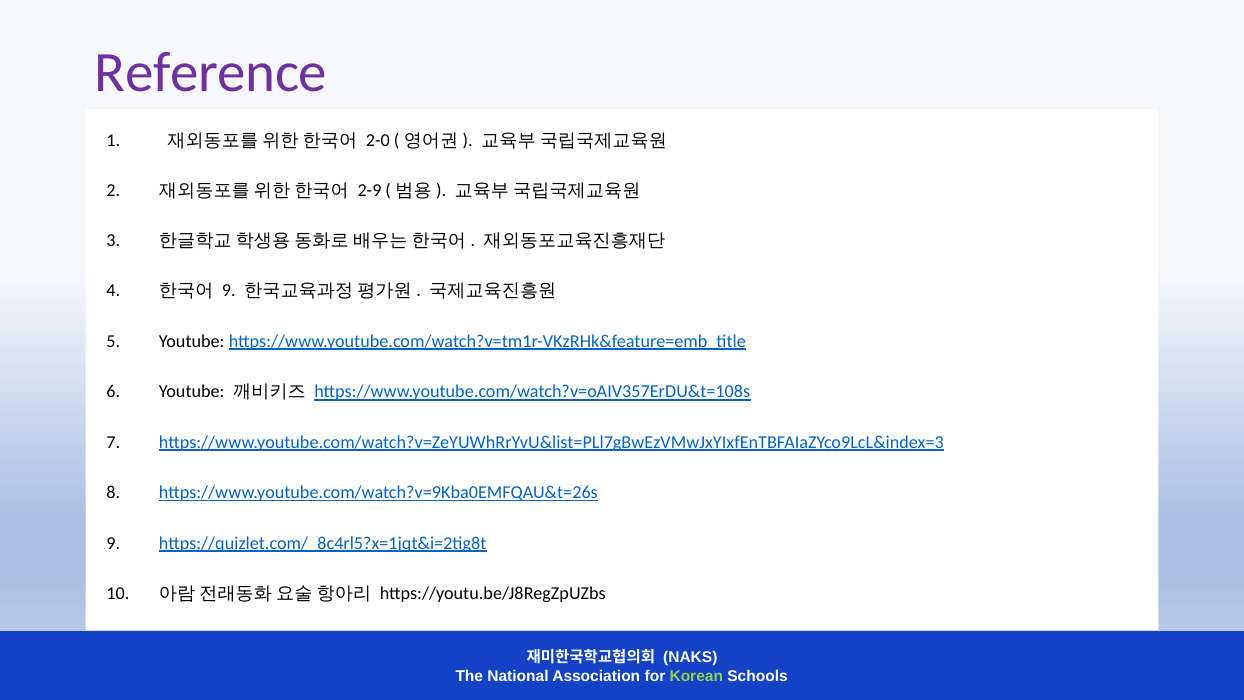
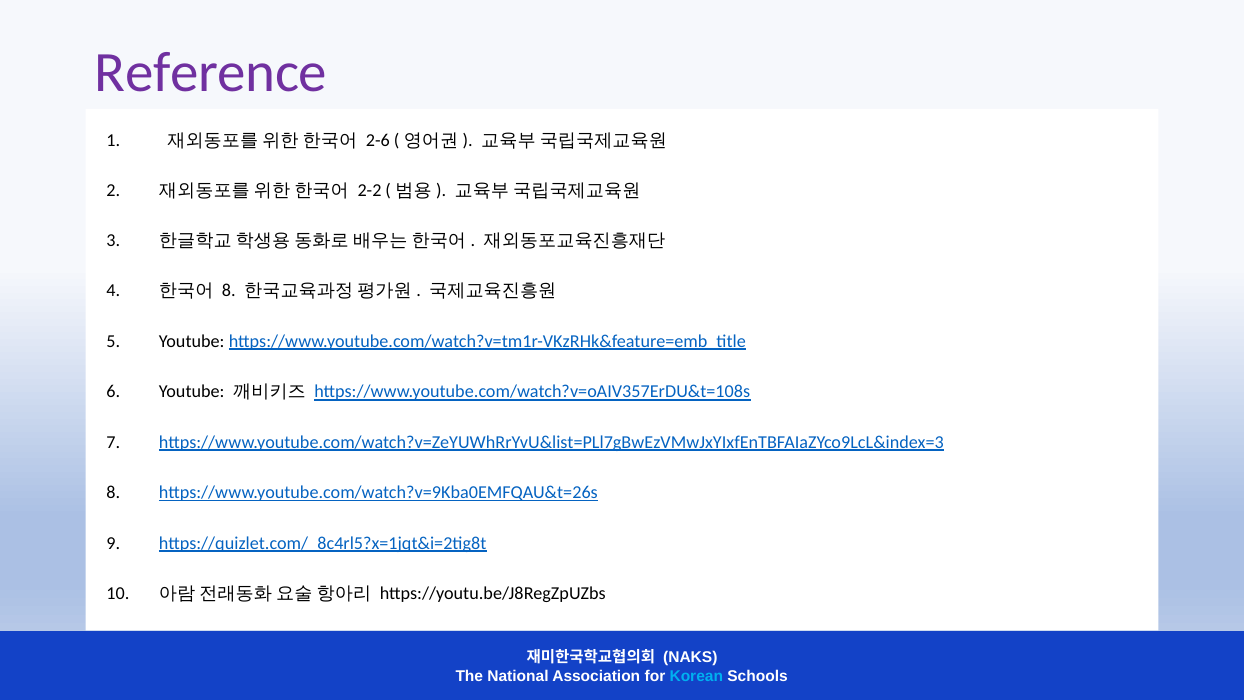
2-0: 2-0 -> 2-6
2-9: 2-9 -> 2-2
9 at (229, 291): 9 -> 8
Korean colour: light green -> light blue
